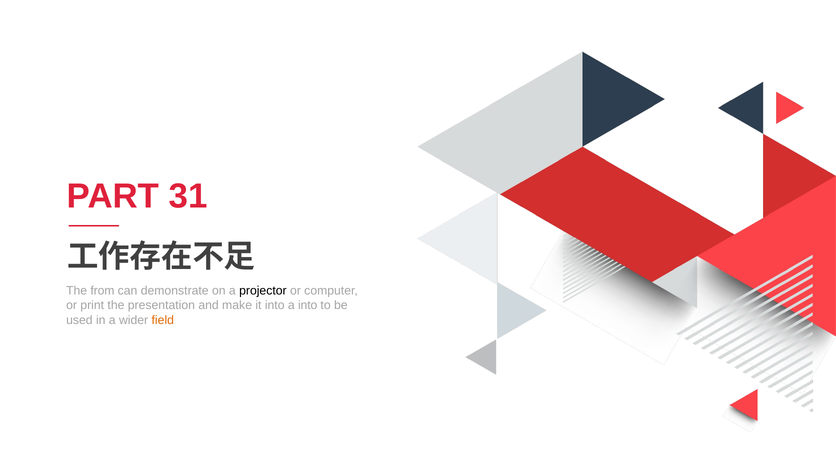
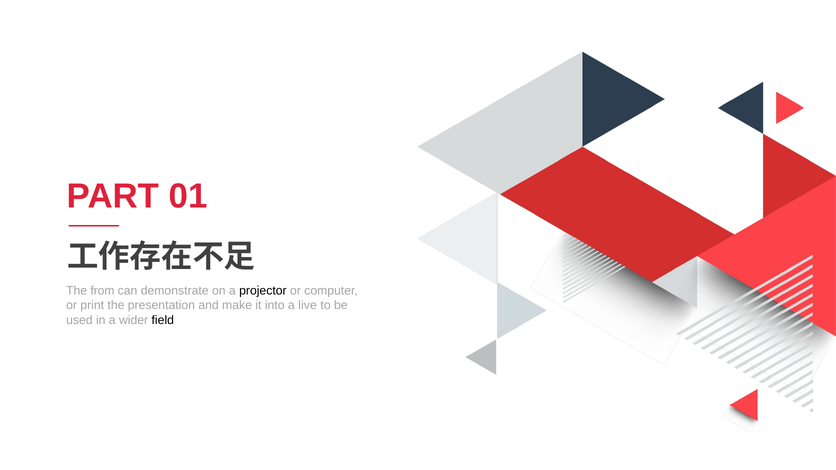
31: 31 -> 01
a into: into -> live
field colour: orange -> black
